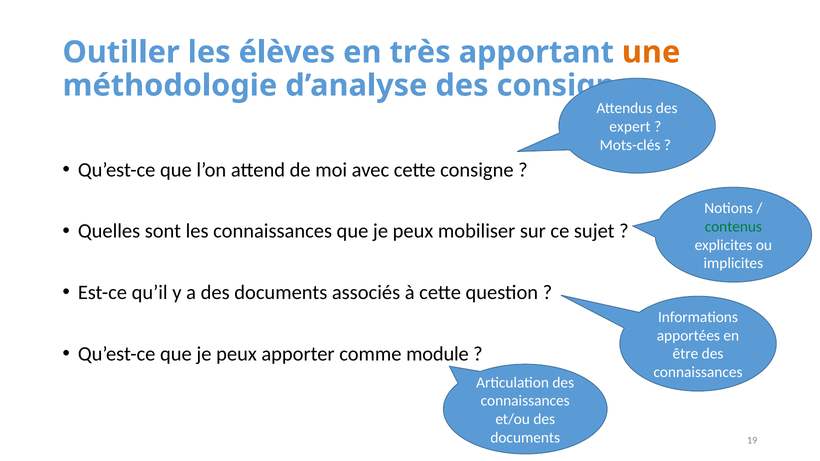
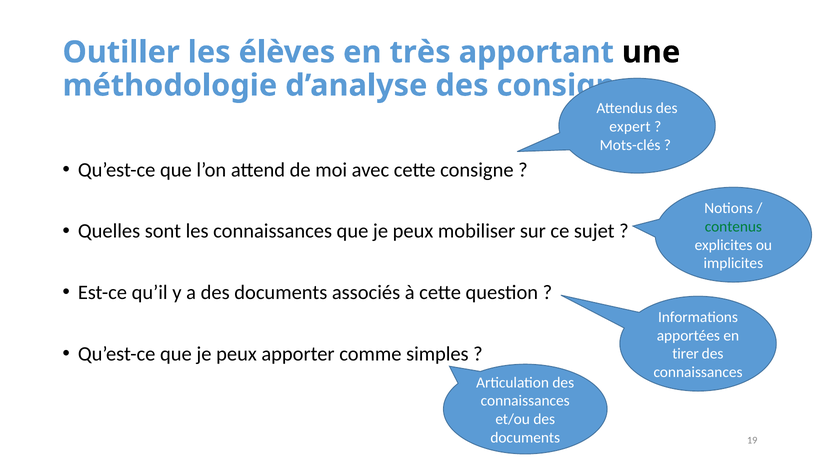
une colour: orange -> black
module: module -> simples
être: être -> tirer
